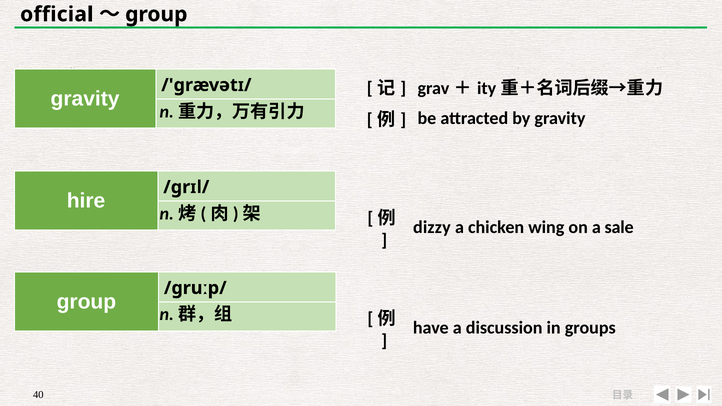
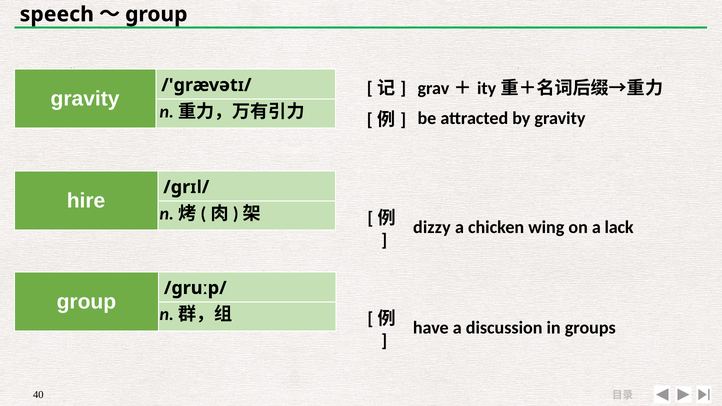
official: official -> speech
sale: sale -> lack
